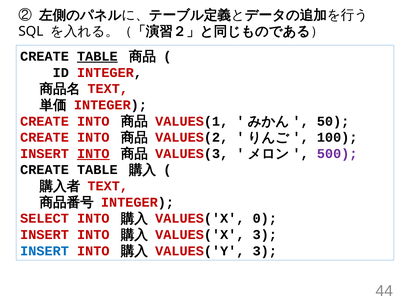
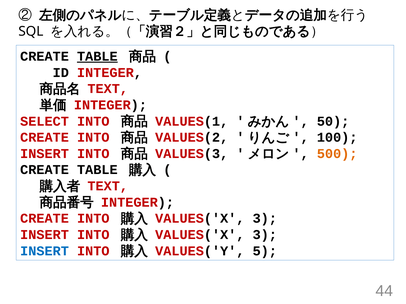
CREATE at (45, 121): CREATE -> SELECT
INTO at (93, 154) underline: present -> none
500 colour: purple -> orange
SELECT at (45, 219): SELECT -> CREATE
0 at (265, 219): 0 -> 3
VALUES('Y 3: 3 -> 5
